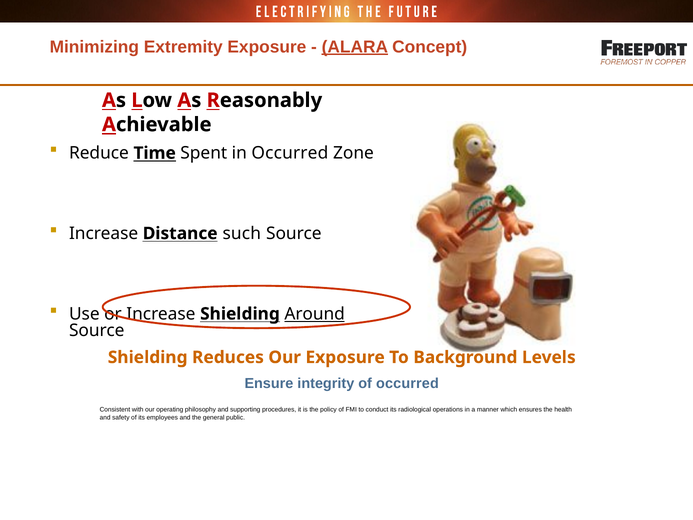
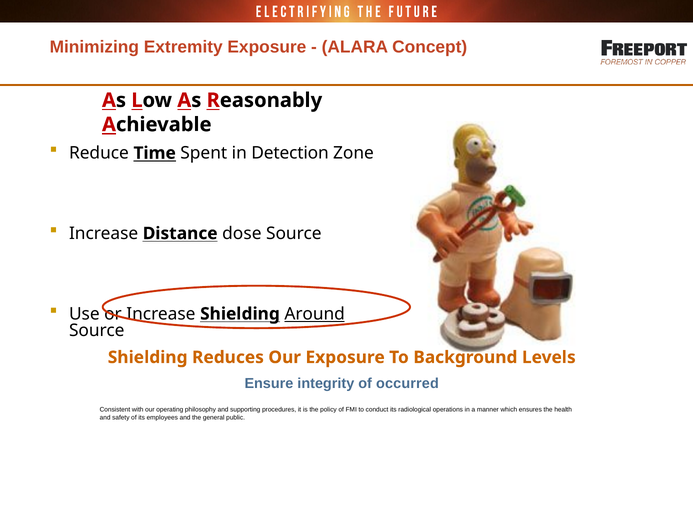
ALARA underline: present -> none
in Occurred: Occurred -> Detection
such: such -> dose
